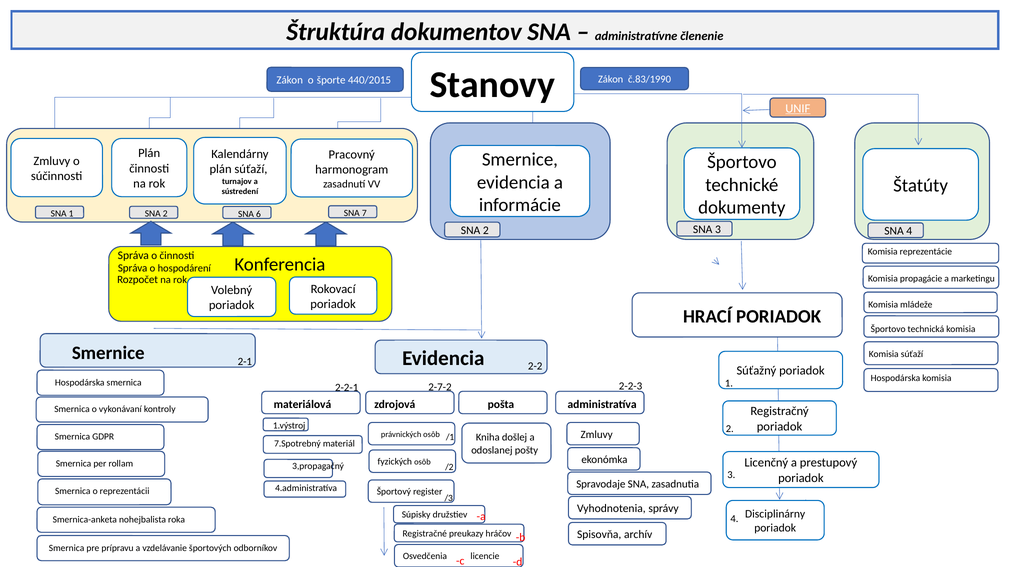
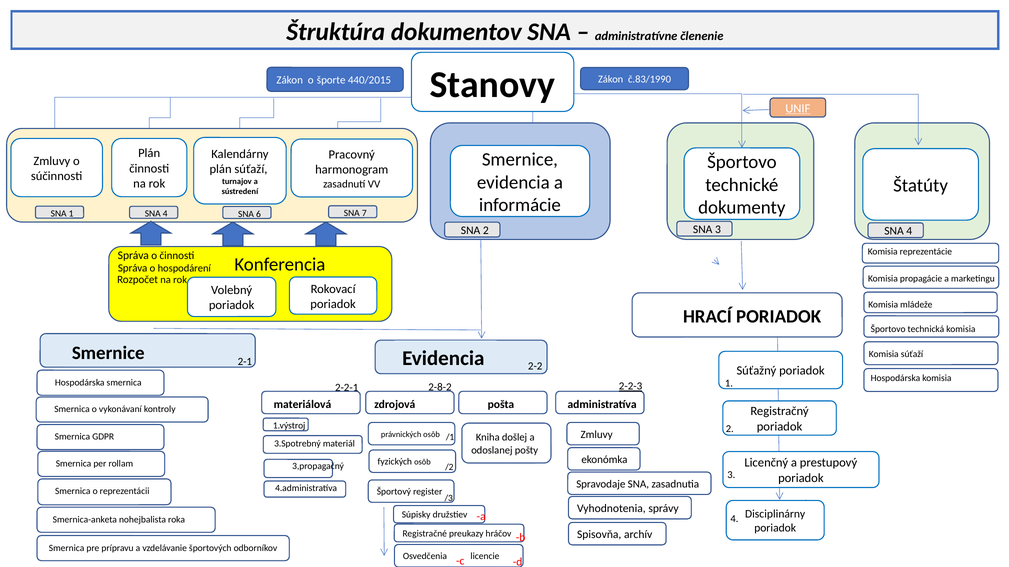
2 at (165, 214): 2 -> 4
2-2-3 underline: none -> present
2-7-2: 2-7-2 -> 2-8-2
7.Spotrebný: 7.Spotrebný -> 3.Spotrebný
